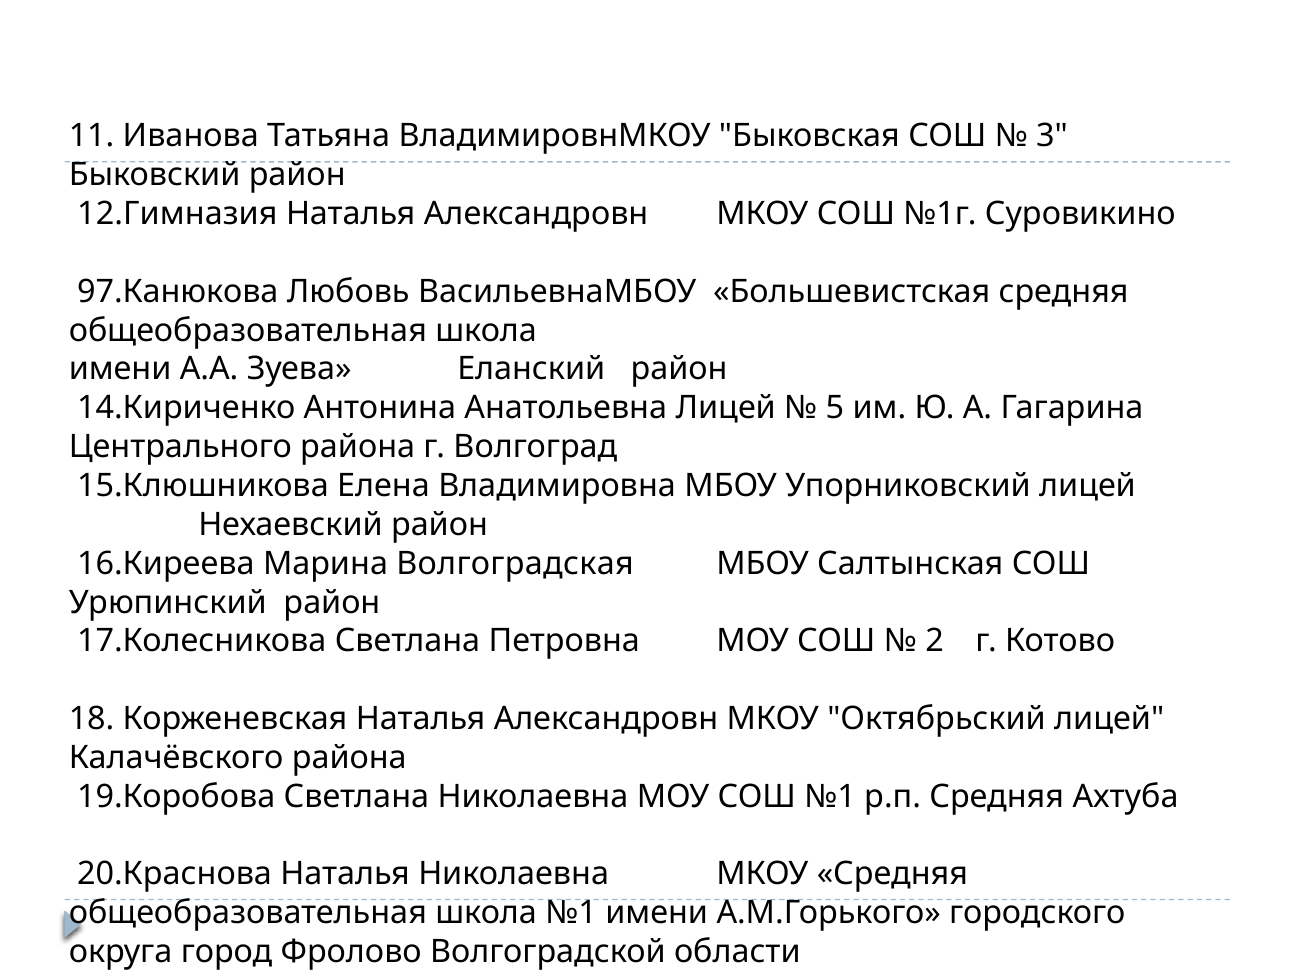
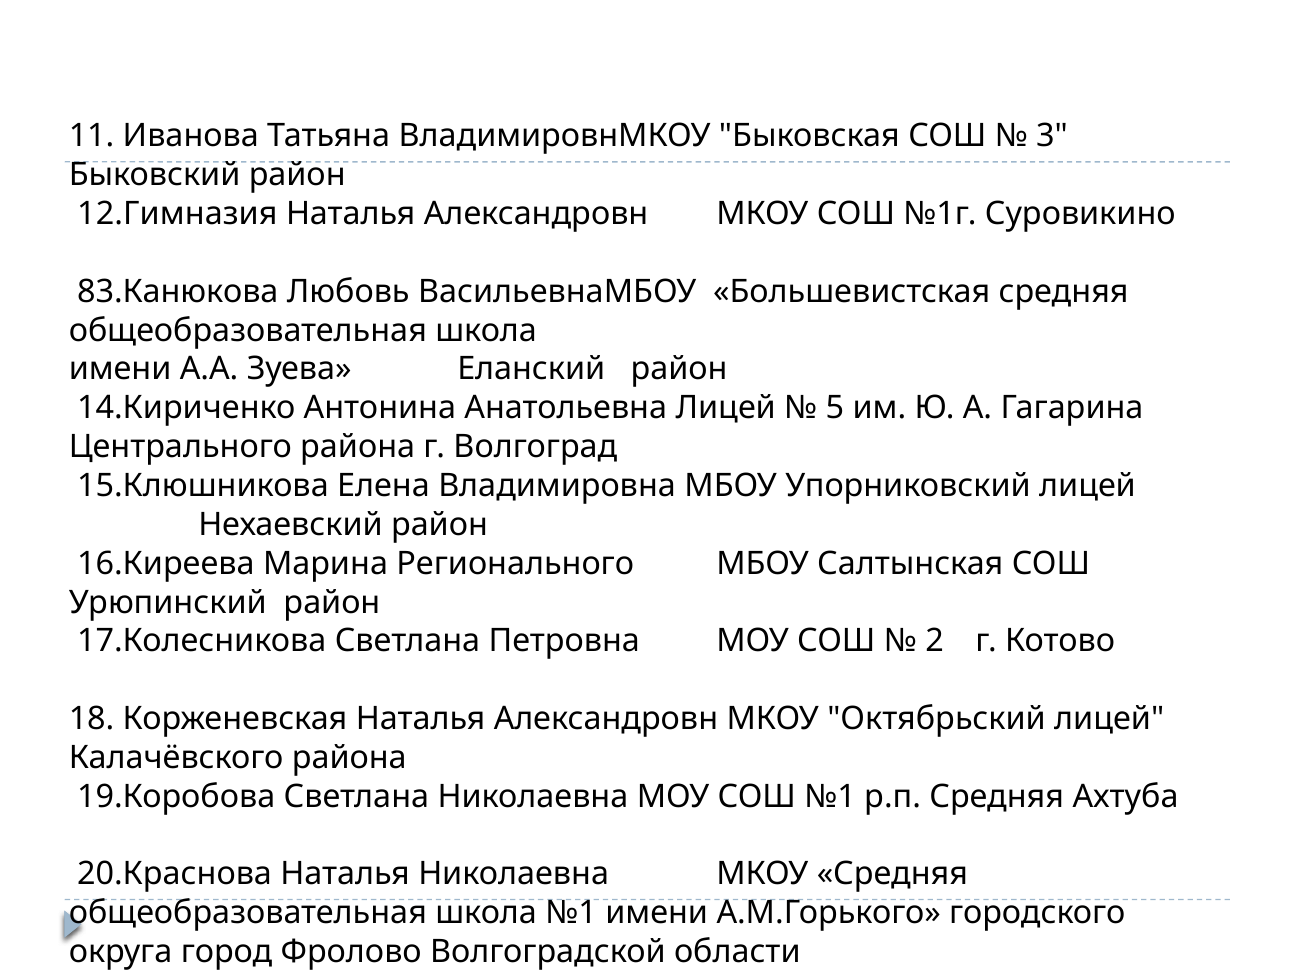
97.Канюкова: 97.Канюкова -> 83.Канюкова
Волгоградская: Волгоградская -> Регионального
